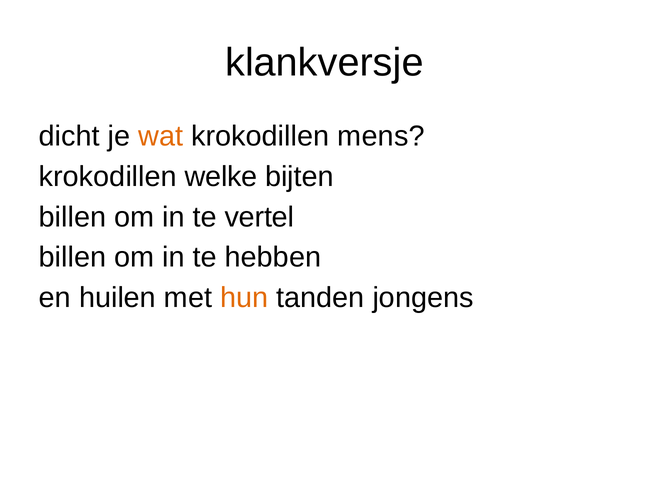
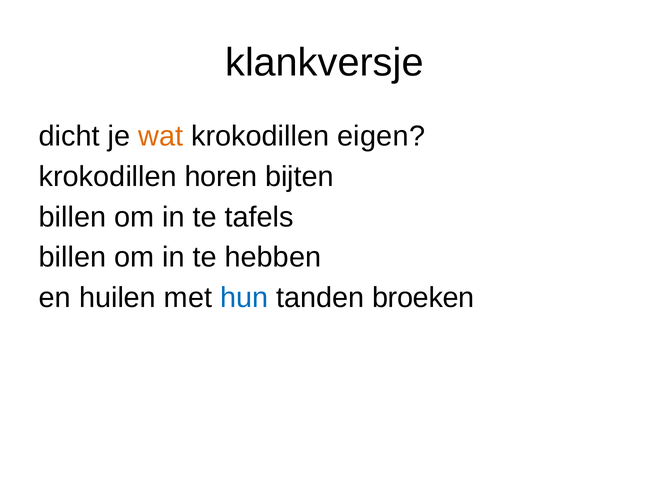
mens: mens -> eigen
welke: welke -> horen
vertel: vertel -> tafels
hun colour: orange -> blue
jongens: jongens -> broeken
